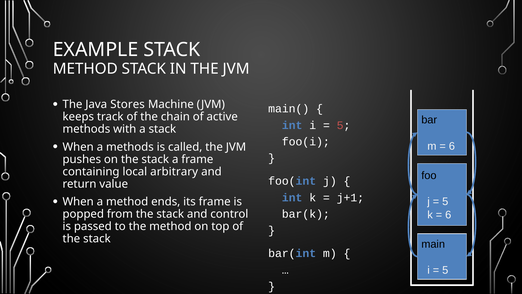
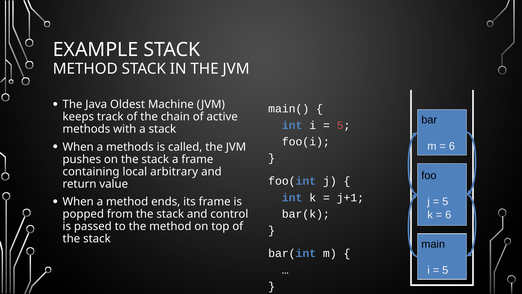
Stores: Stores -> Oldest
